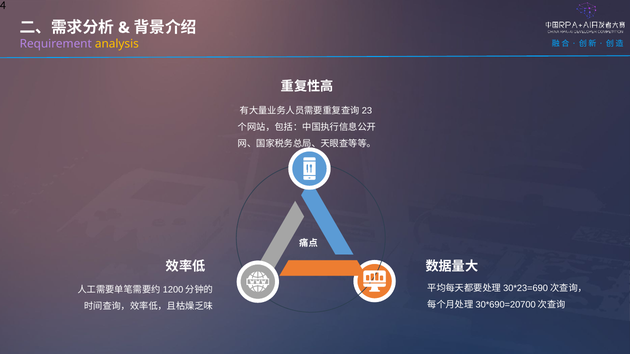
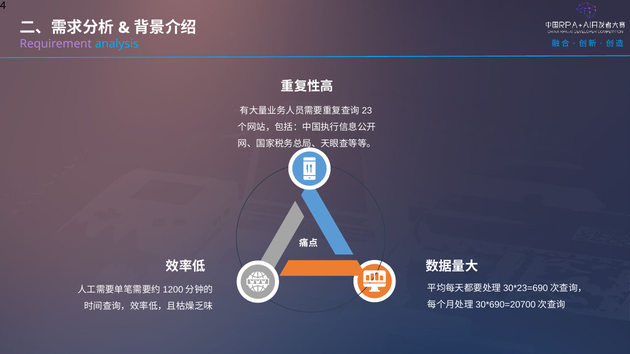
analysis colour: yellow -> light blue
